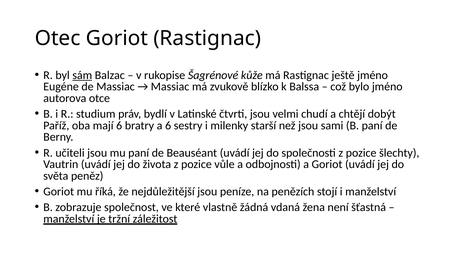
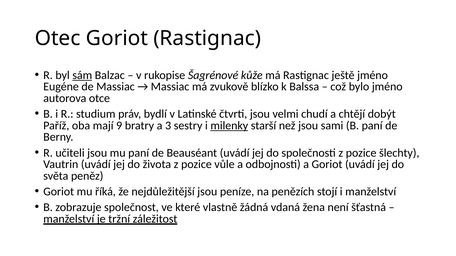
mají 6: 6 -> 9
a 6: 6 -> 3
milenky underline: none -> present
